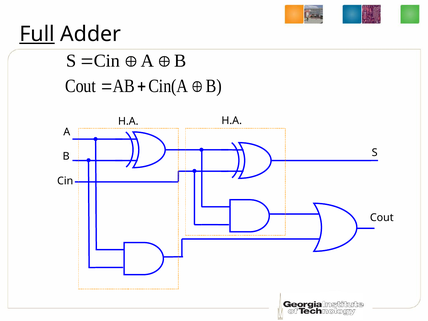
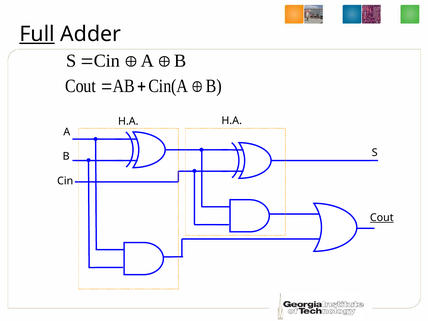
Cout at (382, 218) underline: none -> present
